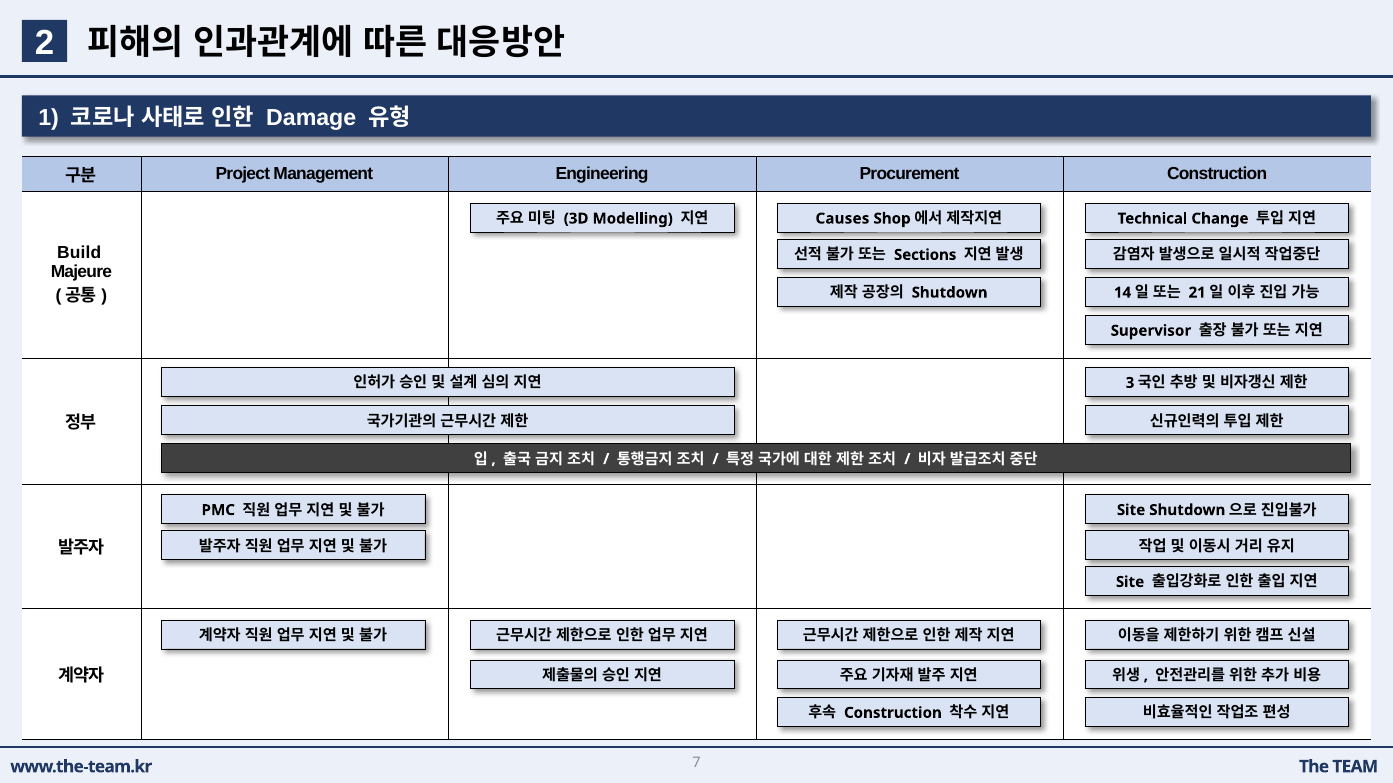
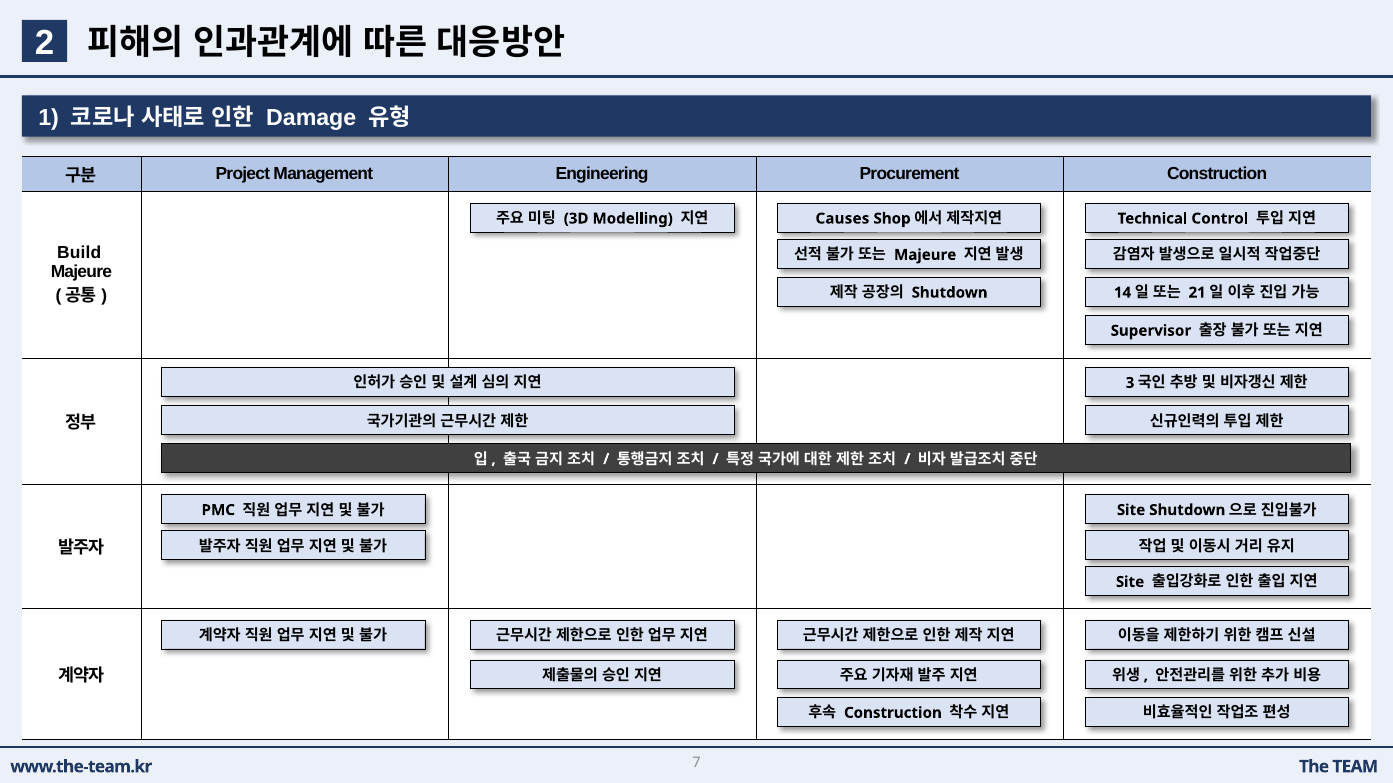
Change: Change -> Control
Sections at (925, 255): Sections -> Majeure
